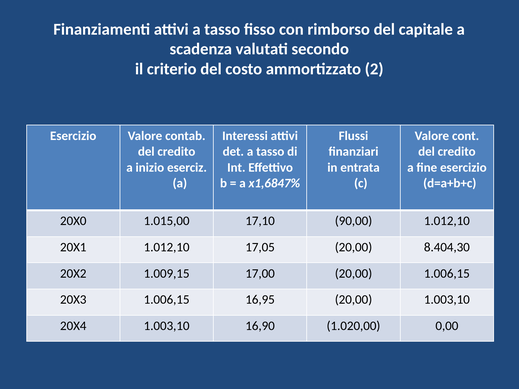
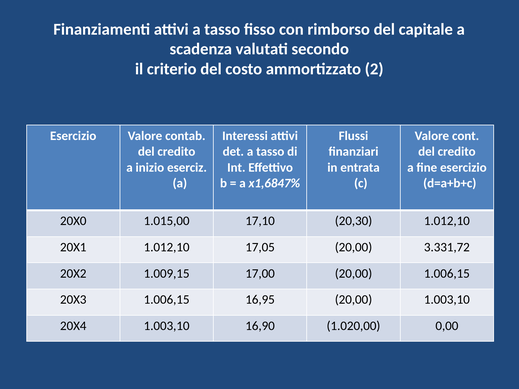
90,00: 90,00 -> 20,30
8.404,30: 8.404,30 -> 3.331,72
